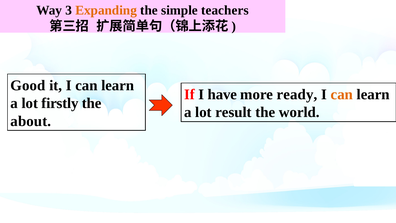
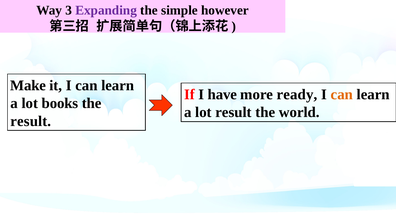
Expanding colour: orange -> purple
teachers: teachers -> however
Good: Good -> Make
firstly: firstly -> books
about at (31, 121): about -> result
